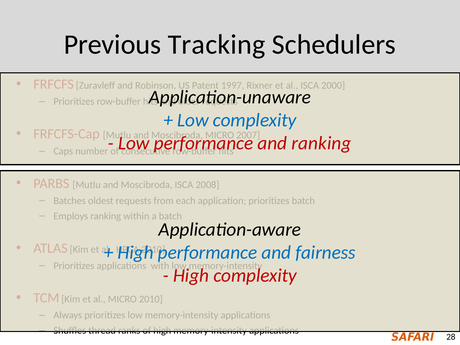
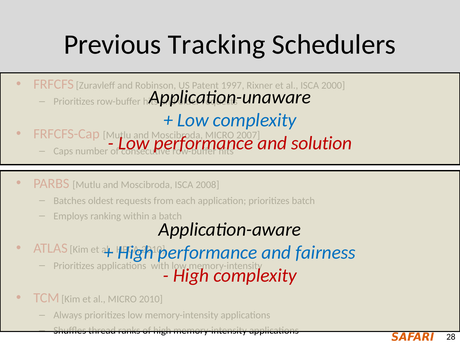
and ranking: ranking -> solution
